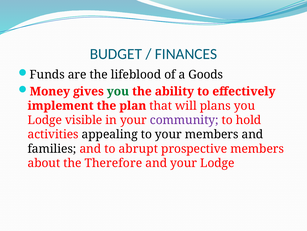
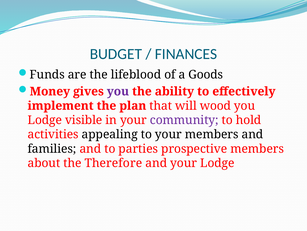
you at (118, 91) colour: green -> purple
plans: plans -> wood
abrupt: abrupt -> parties
